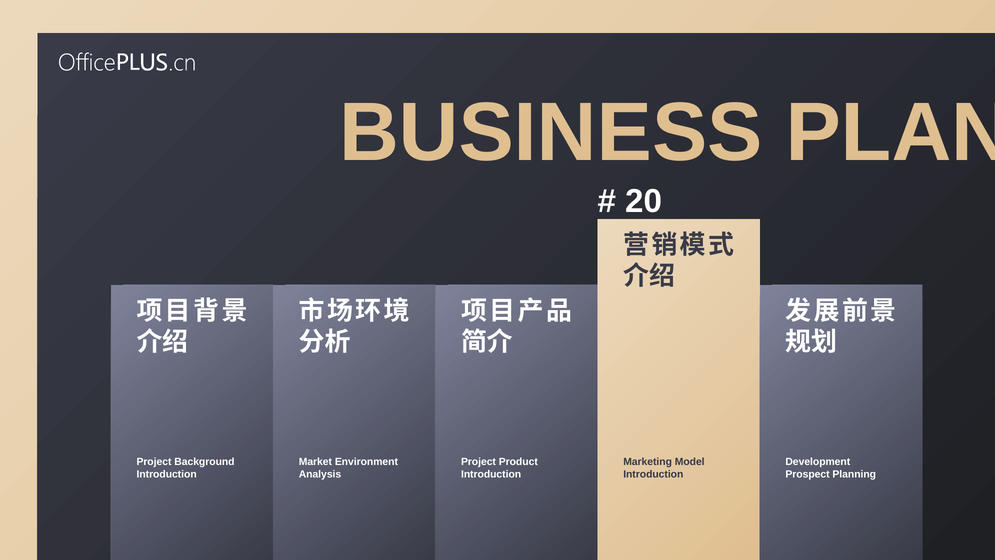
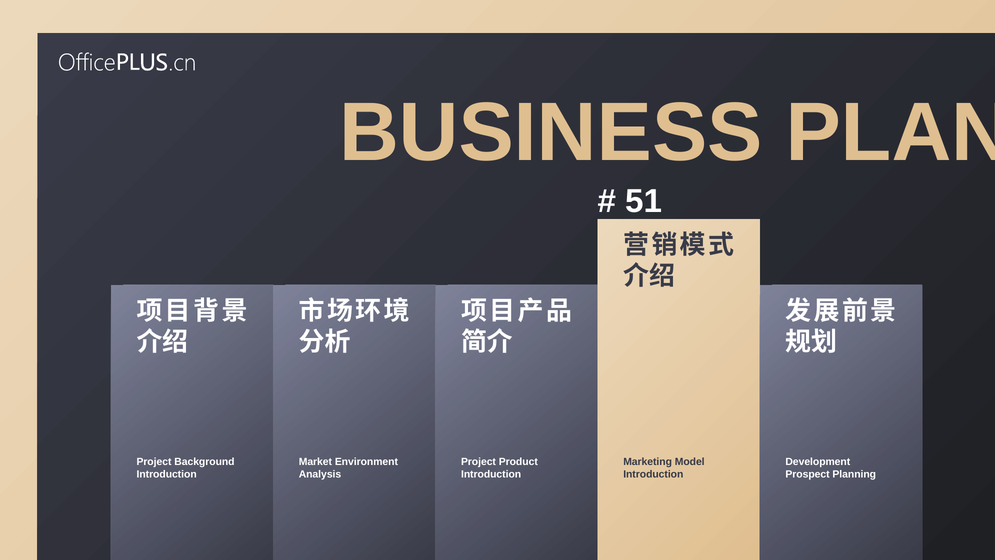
20: 20 -> 51
